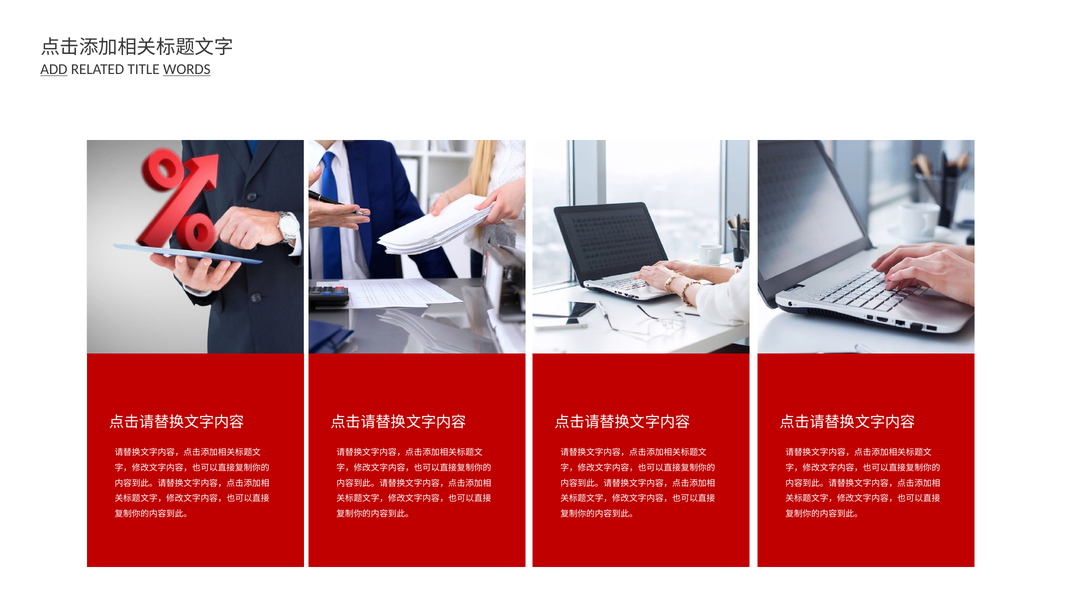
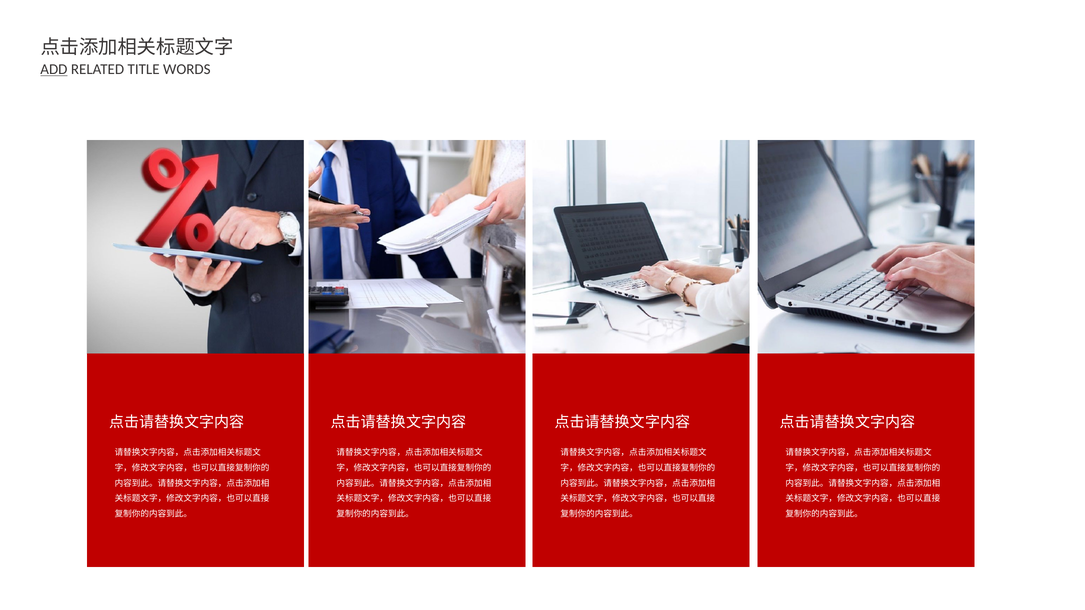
WORDS underline: present -> none
